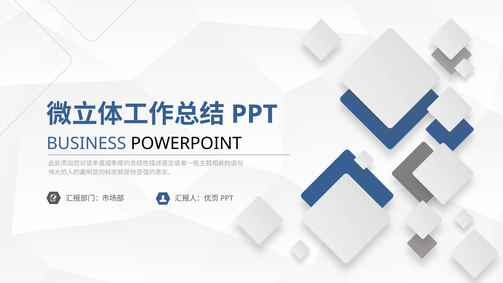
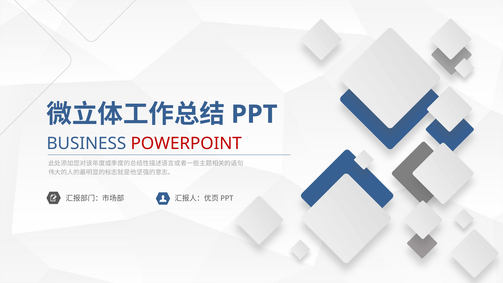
POWERPOINT colour: black -> red
